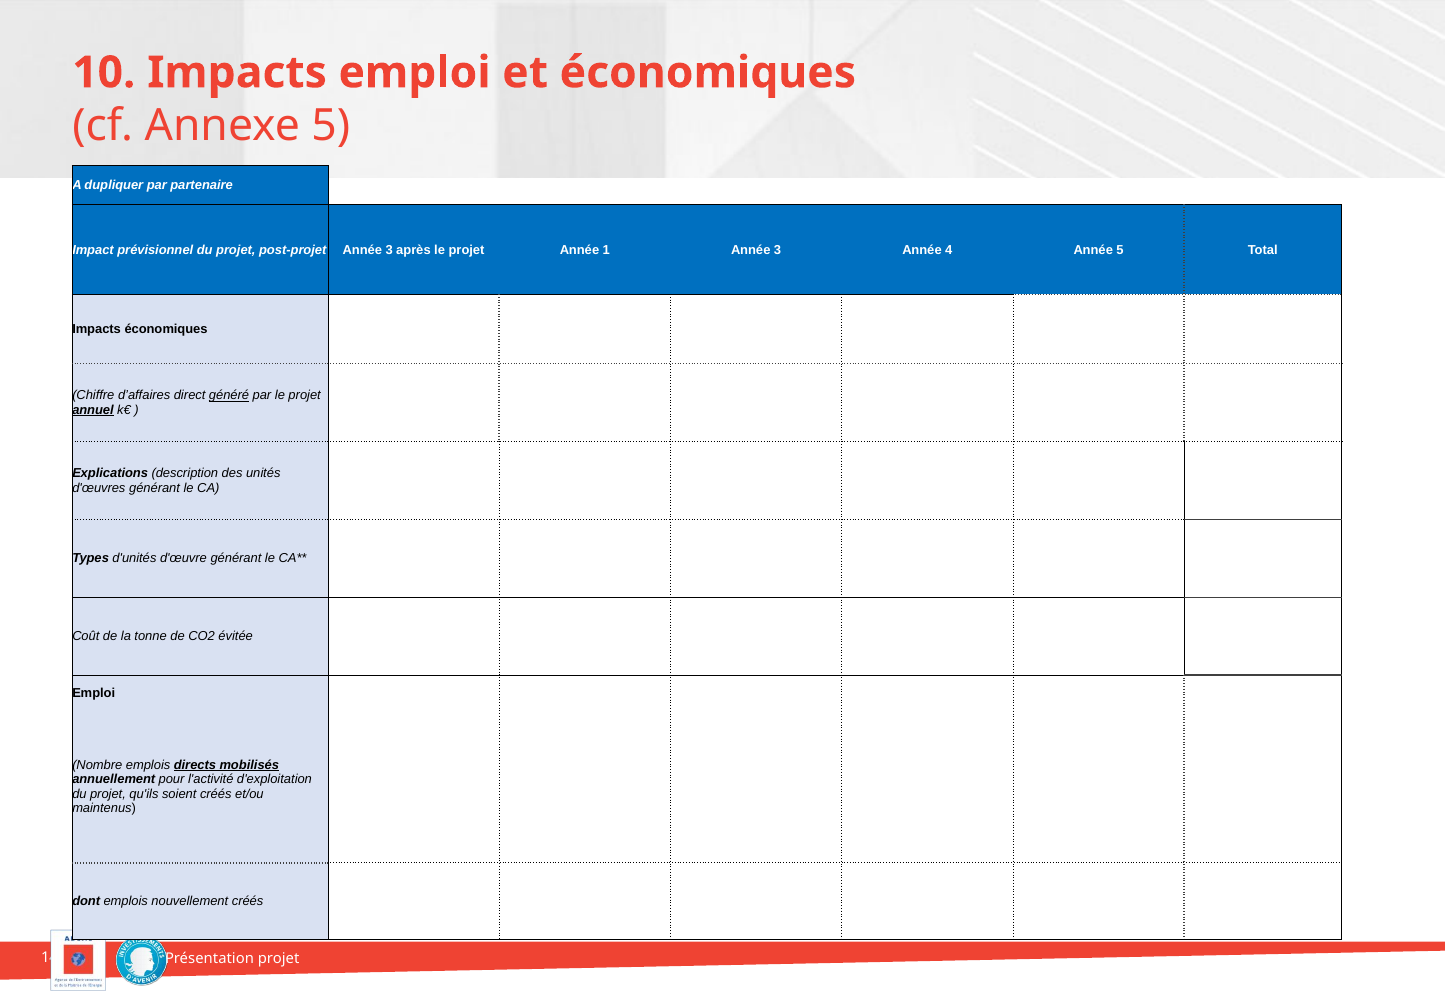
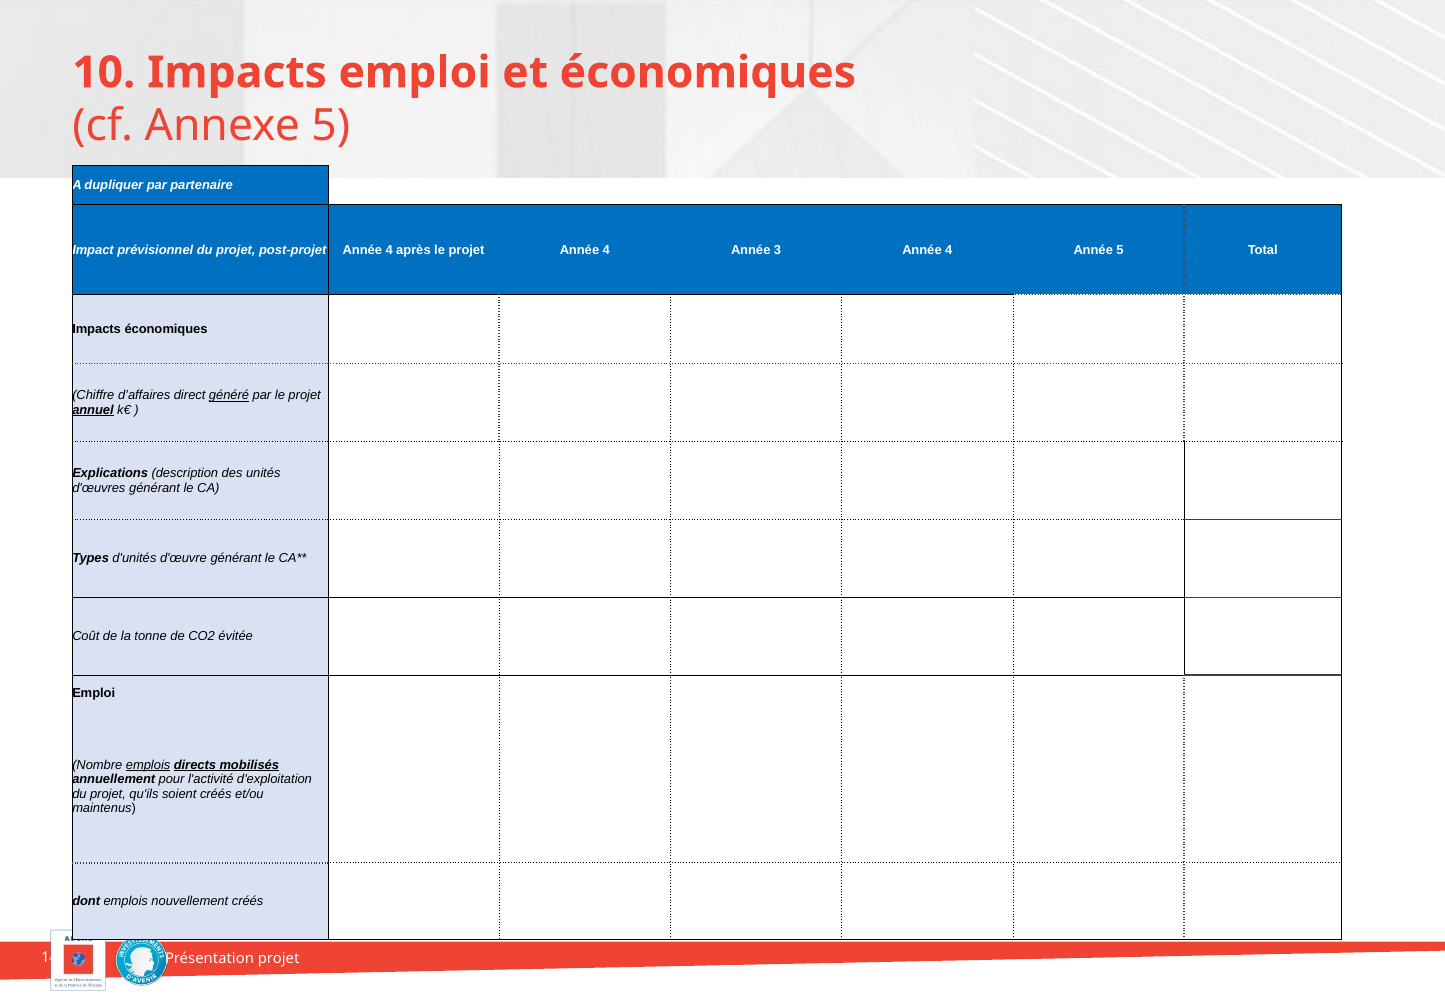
post-projet Année 3: 3 -> 4
projet Année 1: 1 -> 4
emplois at (148, 765) underline: none -> present
